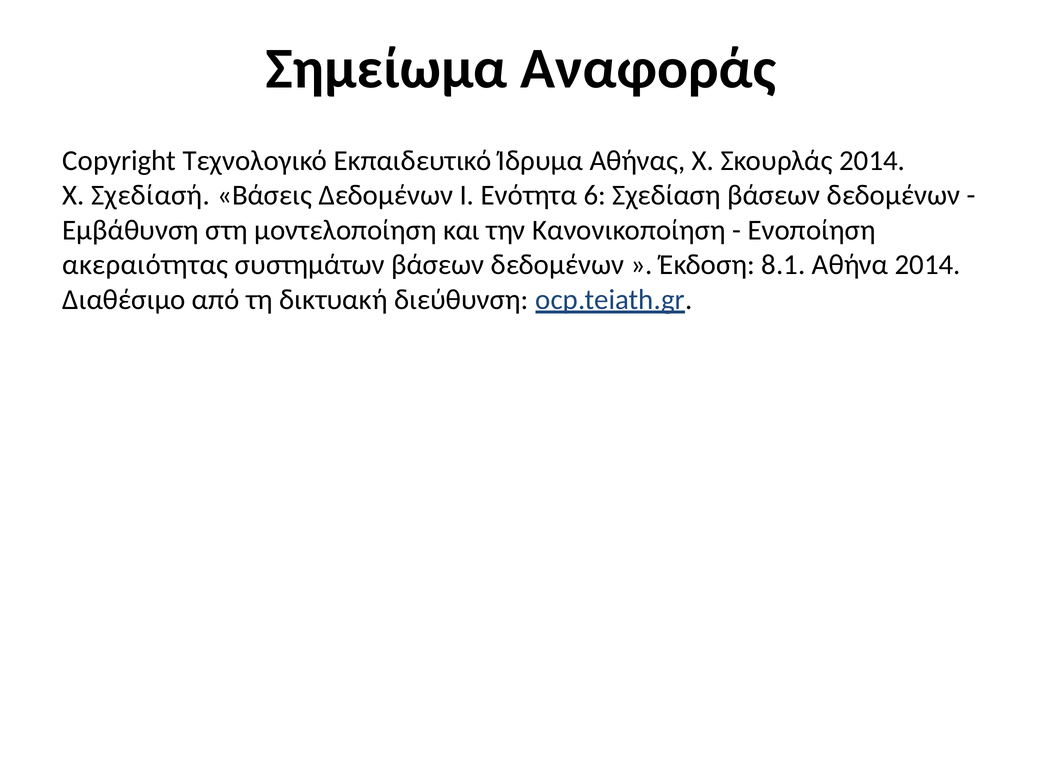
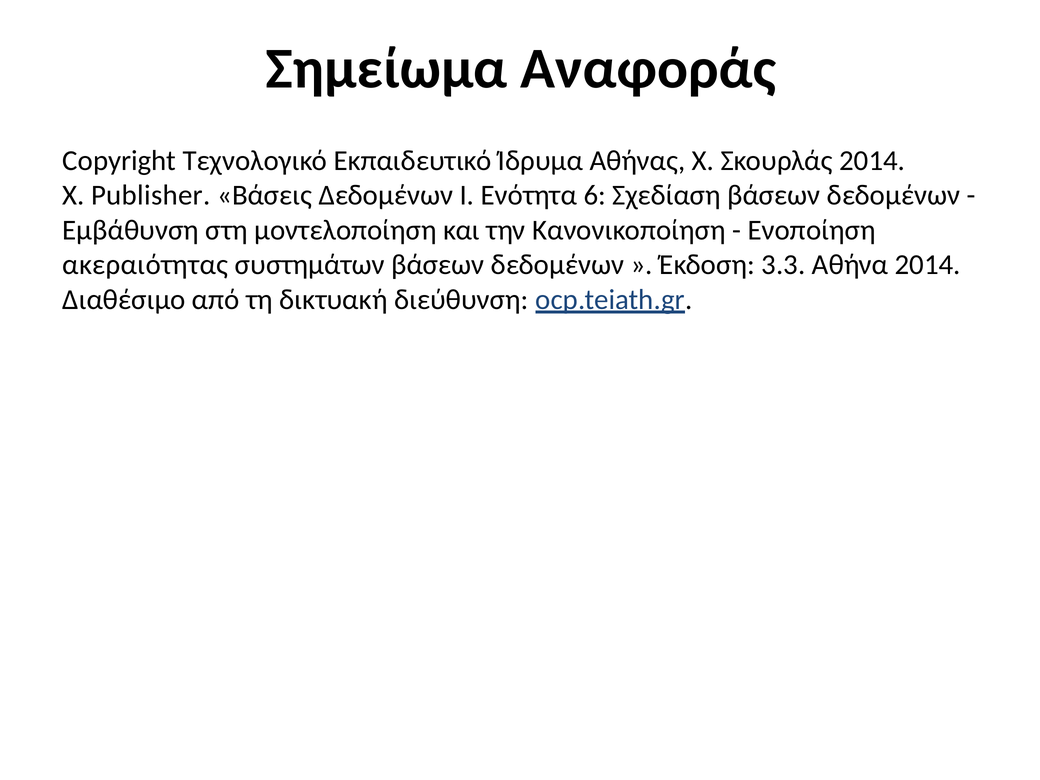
Σχεδίασή: Σχεδίασή -> Publisher
8.1: 8.1 -> 3.3
